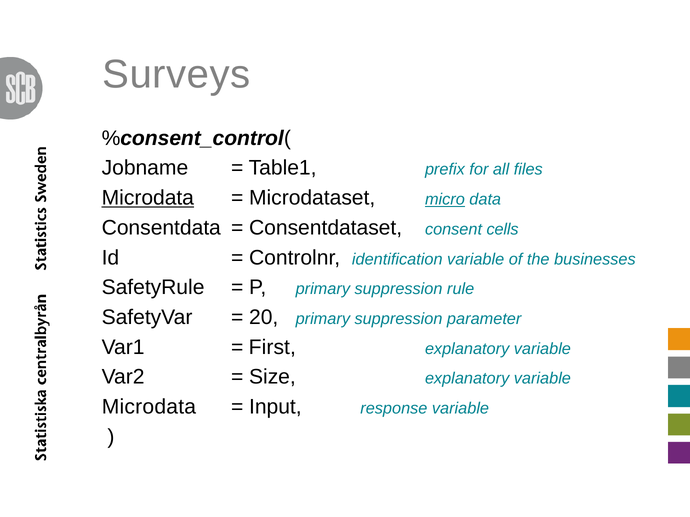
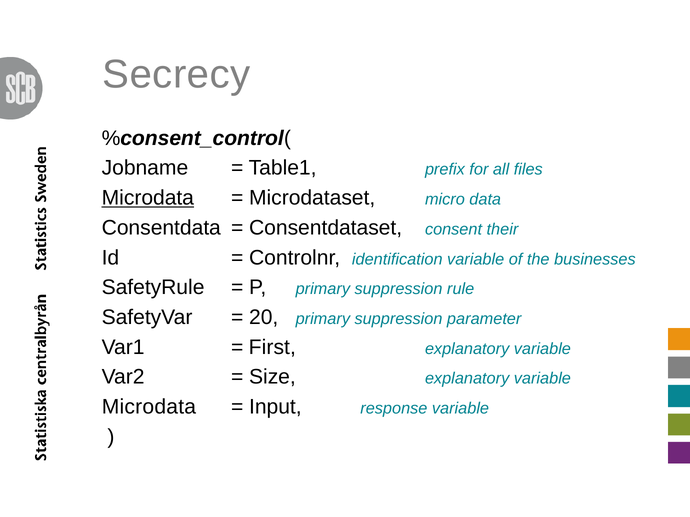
Surveys: Surveys -> Secrecy
micro underline: present -> none
cells: cells -> their
